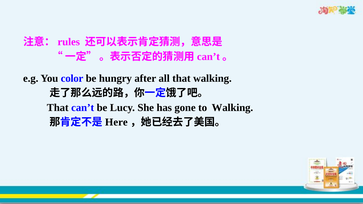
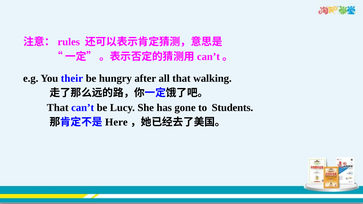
color: color -> their
to Walking: Walking -> Students
